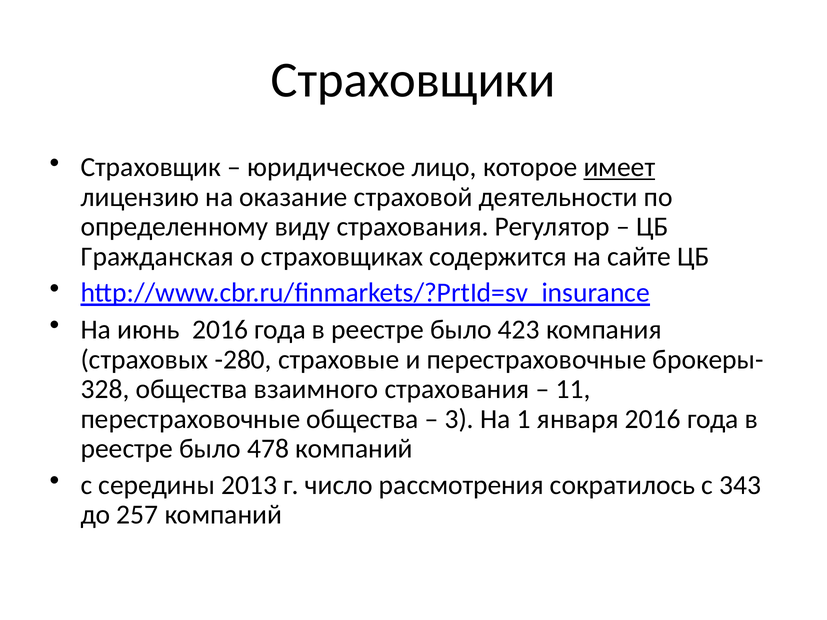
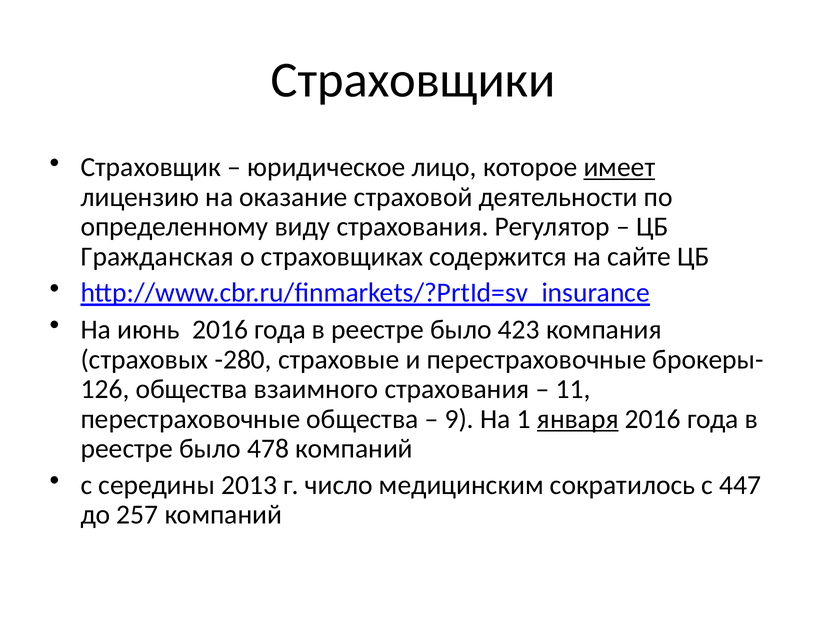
328: 328 -> 126
3: 3 -> 9
января underline: none -> present
рассмотрения: рассмотрения -> медицинским
343: 343 -> 447
